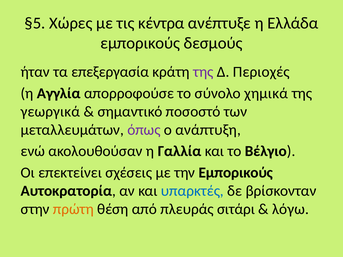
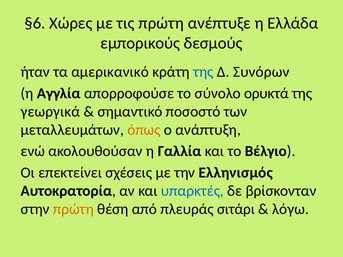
§5: §5 -> §6
τις κέντρα: κέντρα -> πρώτη
επεξεργασία: επεξεργασία -> αμερικανικό
της at (203, 72) colour: purple -> blue
Περιοχές: Περιοχές -> Συνόρων
χημικά: χημικά -> ορυκτά
όπως colour: purple -> orange
την Εμπορικούς: Εμπορικούς -> Ελληνισμός
